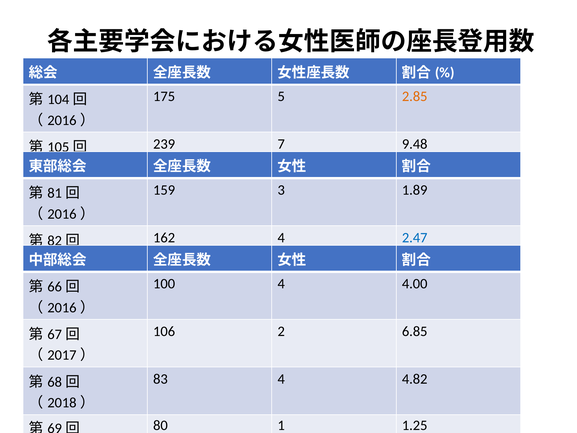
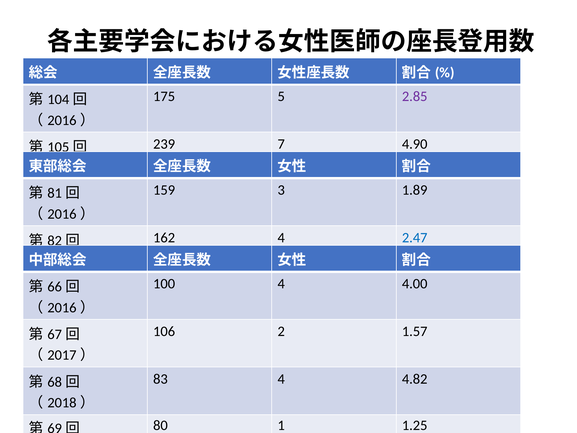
2.85 colour: orange -> purple
9.48: 9.48 -> 4.90
6.85: 6.85 -> 1.57
